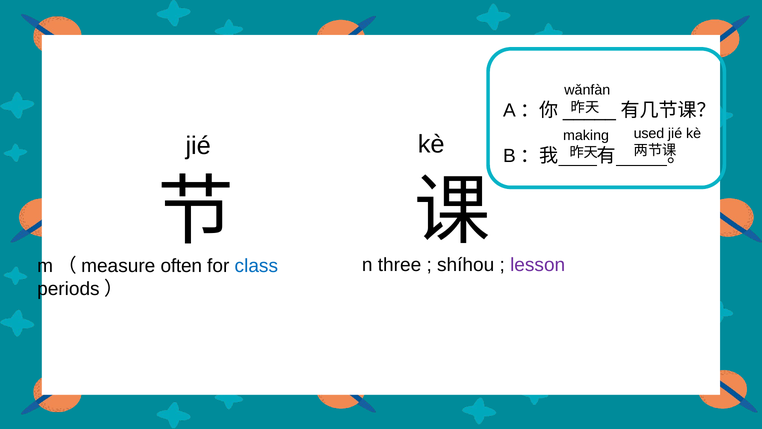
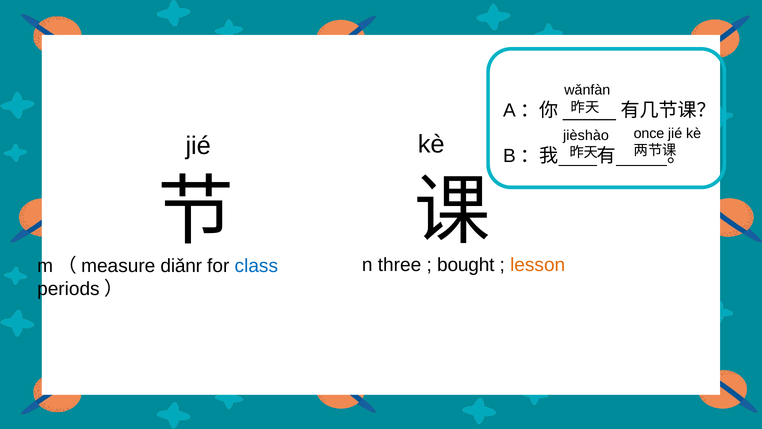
used: used -> once
making: making -> jièshào
shíhou: shíhou -> bought
lesson colour: purple -> orange
often: often -> diǎnr
